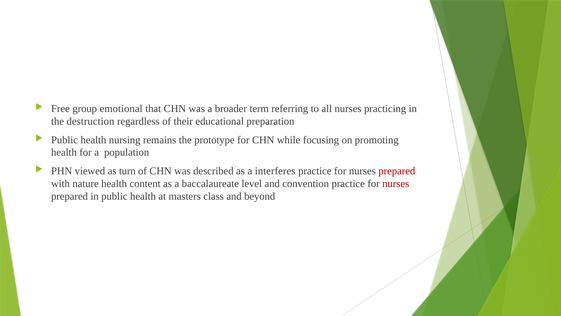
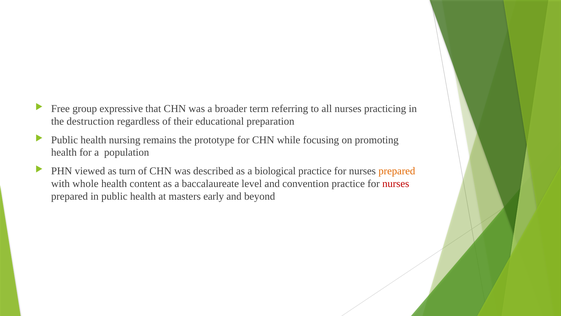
emotional: emotional -> expressive
interferes: interferes -> biological
prepared at (397, 171) colour: red -> orange
nature: nature -> whole
class: class -> early
